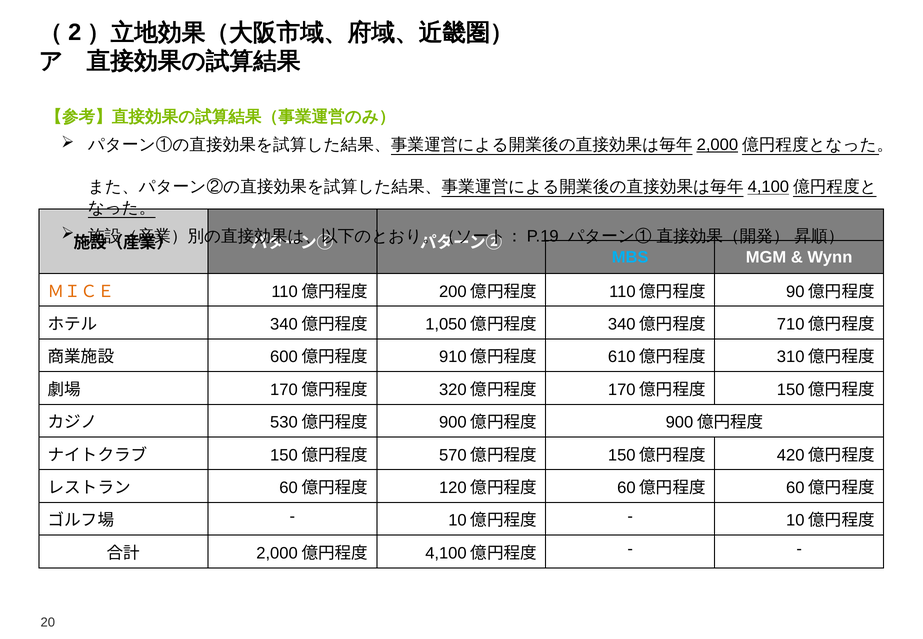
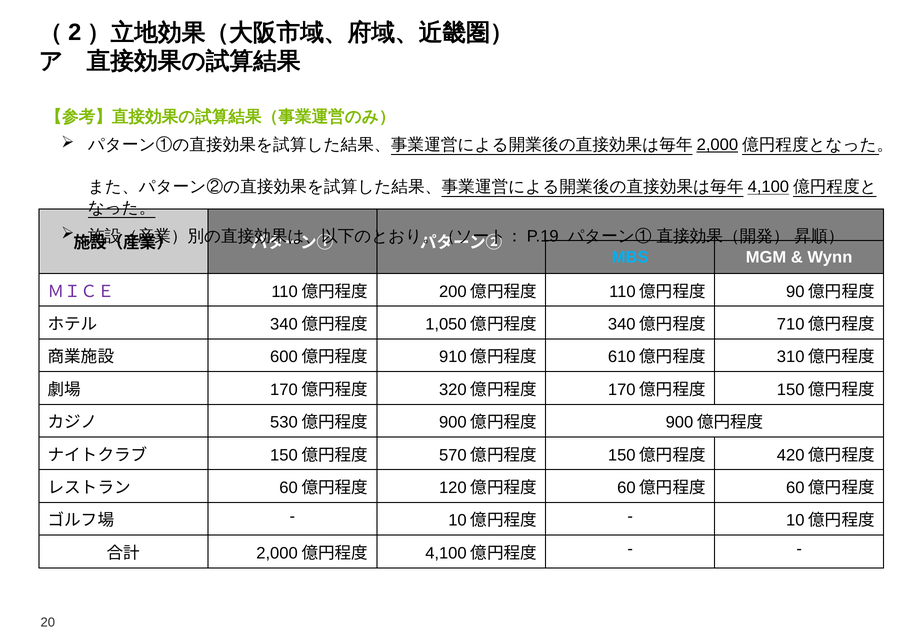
ＭＩＣＥ colour: orange -> purple
